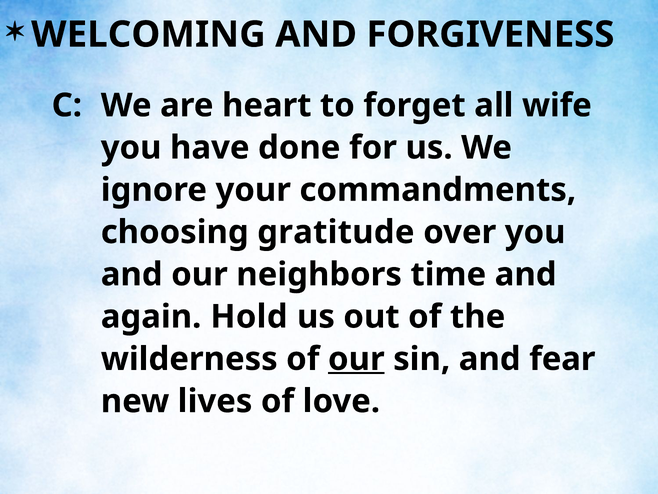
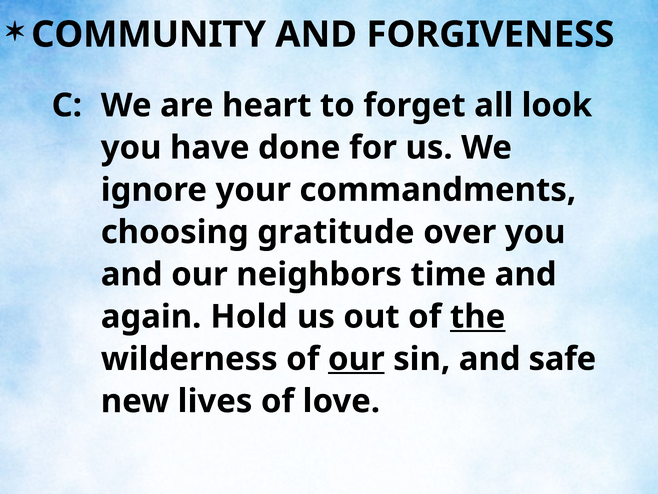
WELCOMING: WELCOMING -> COMMUNITY
wife: wife -> look
the underline: none -> present
fear: fear -> safe
